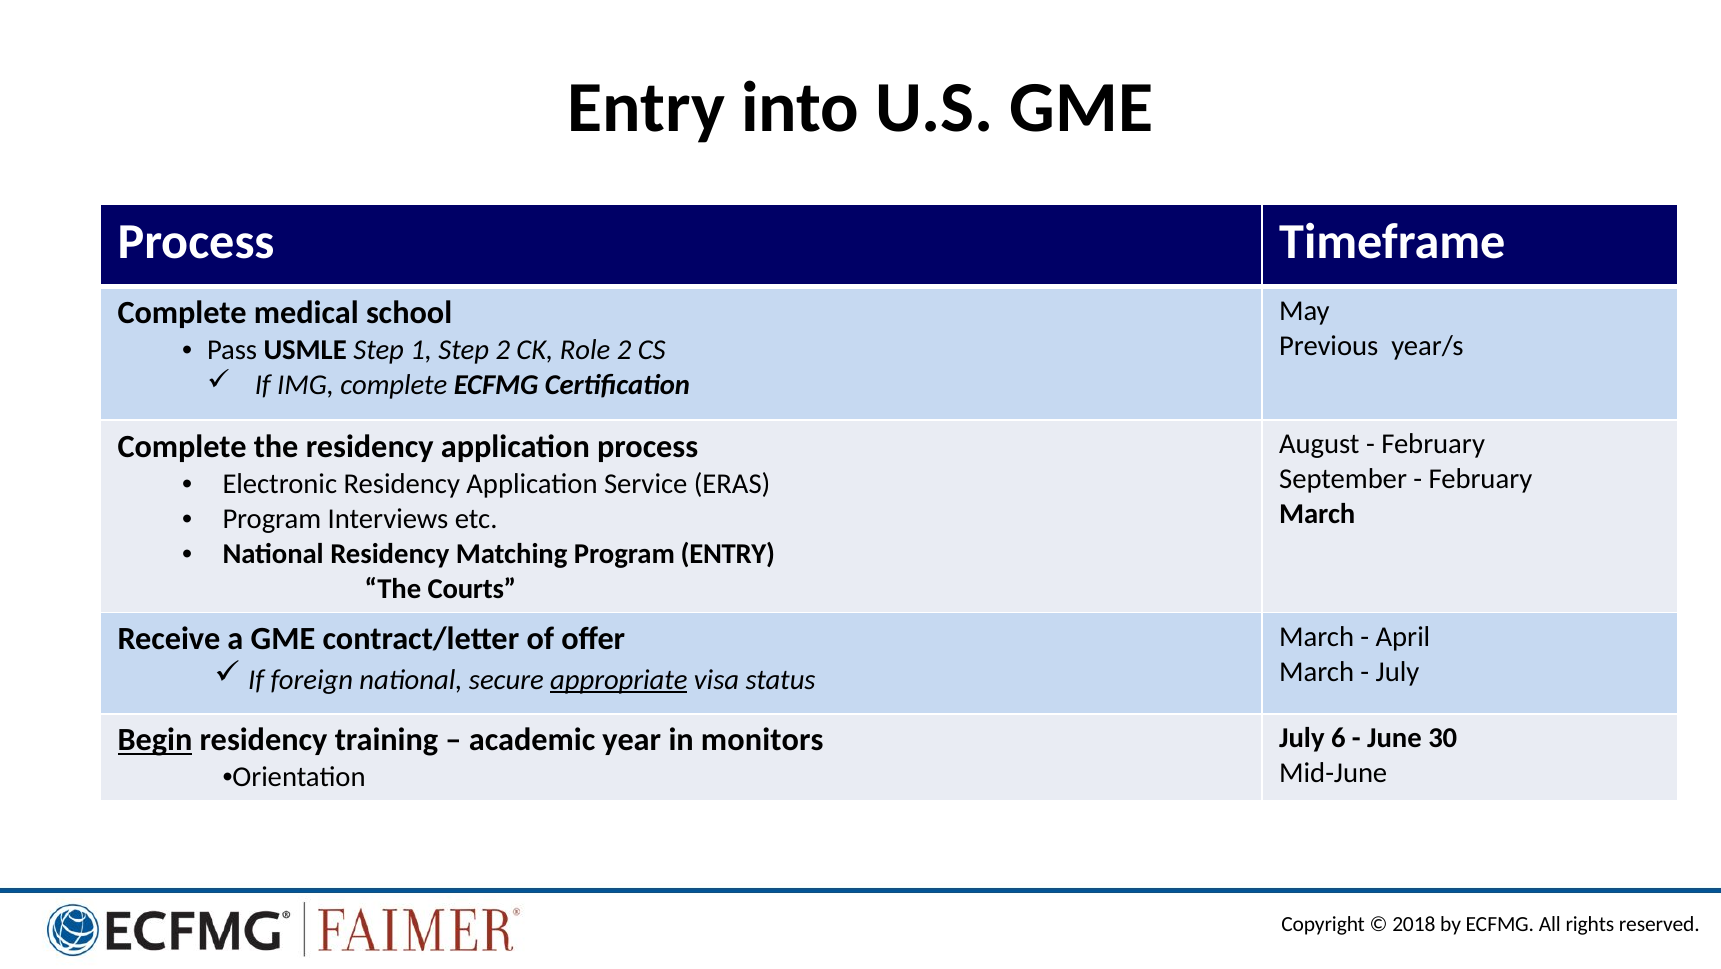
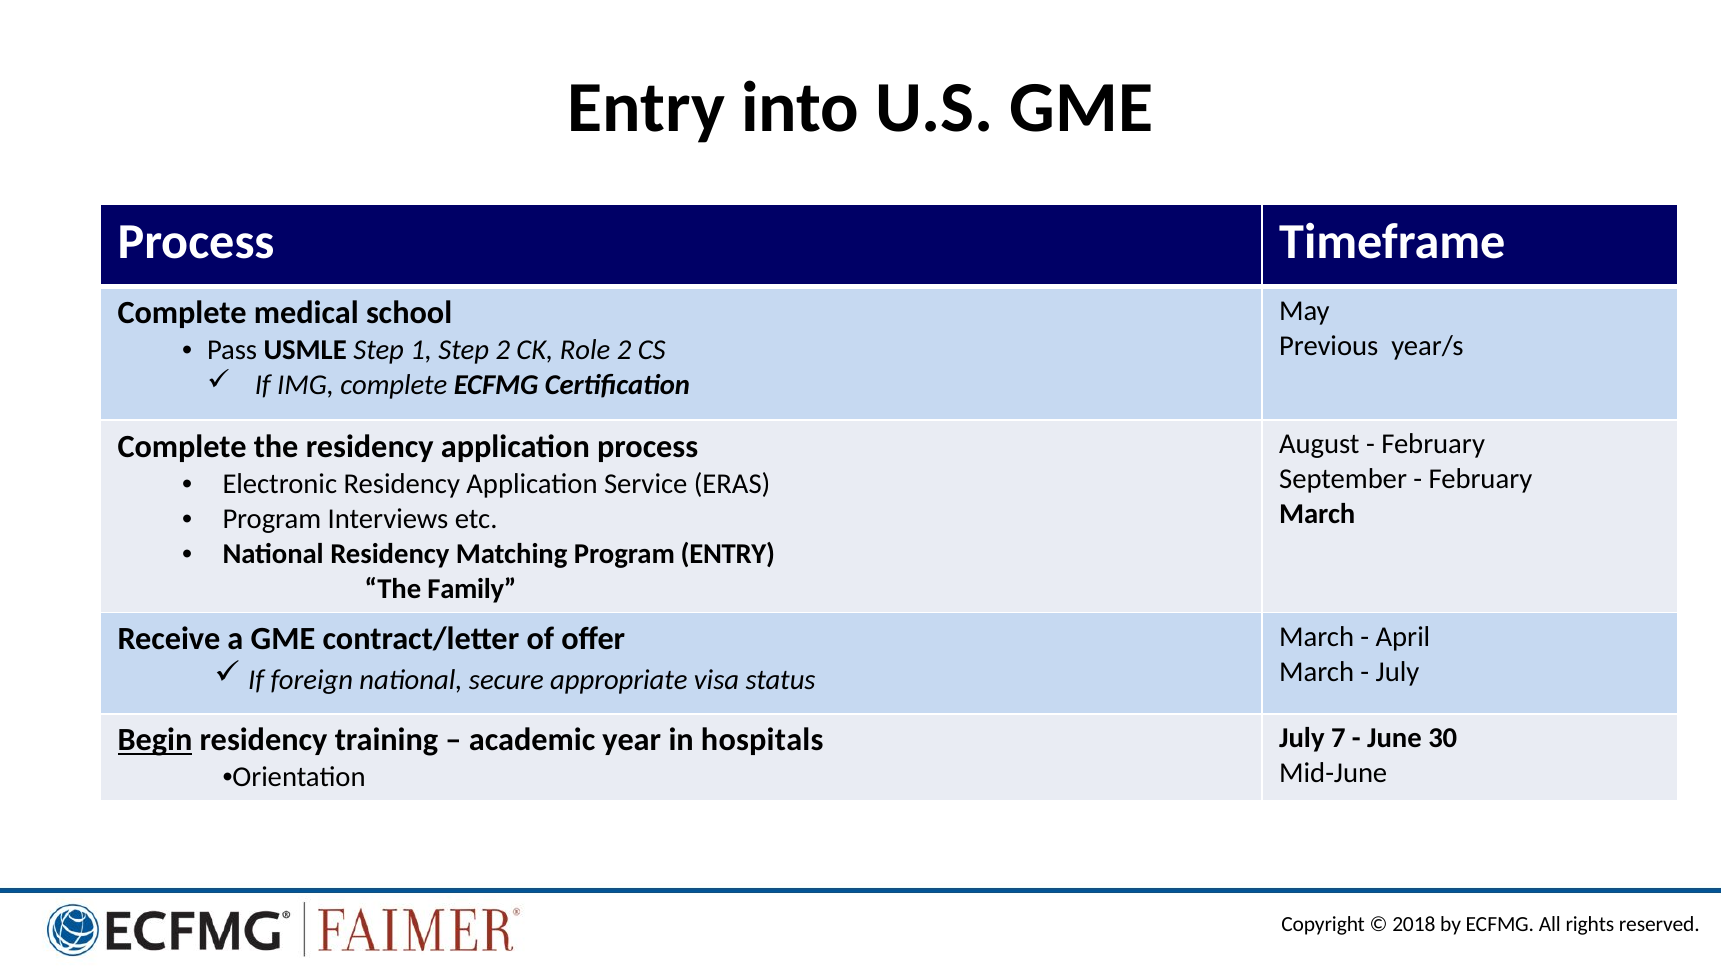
Courts: Courts -> Family
appropriate underline: present -> none
6: 6 -> 7
monitors: monitors -> hospitals
